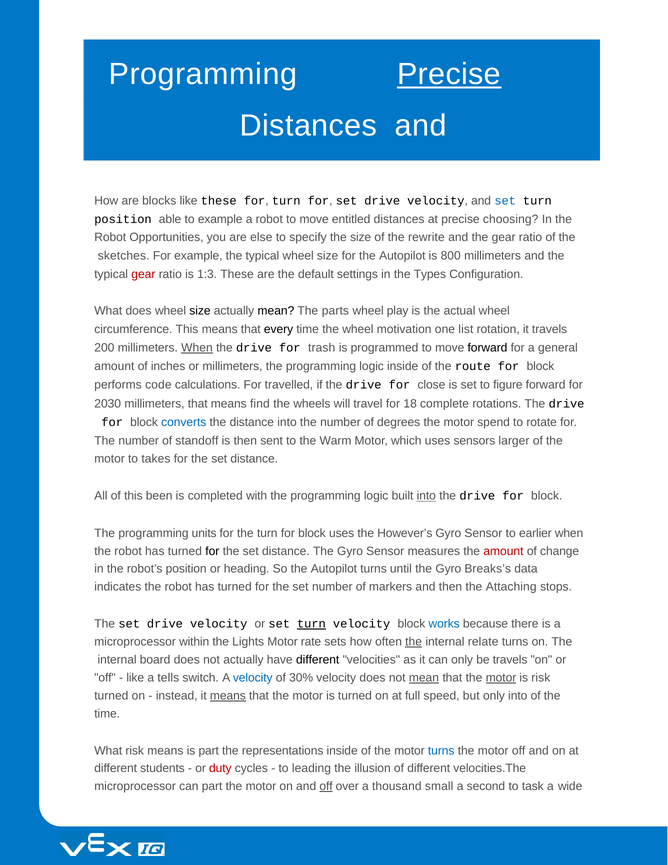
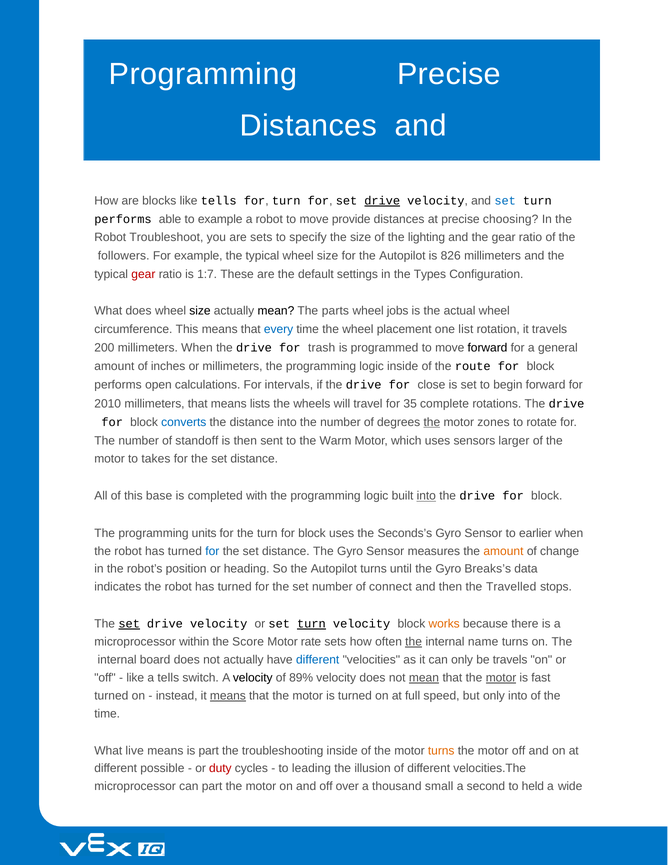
Precise at (449, 74) underline: present -> none
like these: these -> tells
drive at (382, 201) underline: none -> present
position at (123, 219): position -> performs
entitled: entitled -> provide
Opportunities: Opportunities -> Troubleshoot
are else: else -> sets
rewrite: rewrite -> lighting
sketches: sketches -> followers
800: 800 -> 826
1:3: 1:3 -> 1:7
play: play -> jobs
every colour: black -> blue
motivation: motivation -> placement
When at (197, 348) underline: present -> none
code: code -> open
travelled: travelled -> intervals
figure: figure -> begin
2030: 2030 -> 2010
find: find -> lists
18: 18 -> 35
the at (432, 422) underline: none -> present
spend: spend -> zones
been: been -> base
However’s: However’s -> Seconds’s
for at (212, 551) colour: black -> blue
amount at (503, 551) colour: red -> orange
markers: markers -> connect
Attaching: Attaching -> Travelled
set at (129, 623) underline: none -> present
works colour: blue -> orange
Lights: Lights -> Score
relate: relate -> name
different at (318, 659) colour: black -> blue
velocity at (253, 677) colour: blue -> black
30%: 30% -> 89%
is risk: risk -> fast
What risk: risk -> live
representations: representations -> troubleshooting
turns at (441, 750) colour: blue -> orange
students: students -> possible
off at (326, 786) underline: present -> none
task: task -> held
